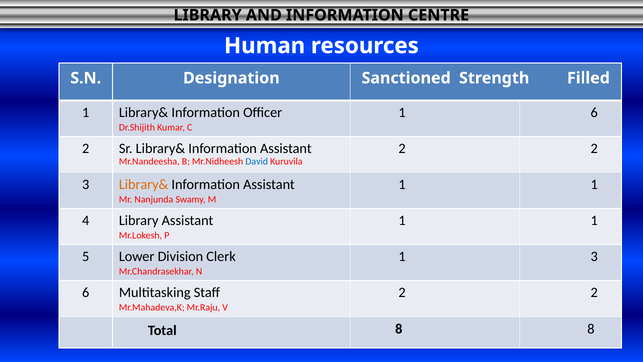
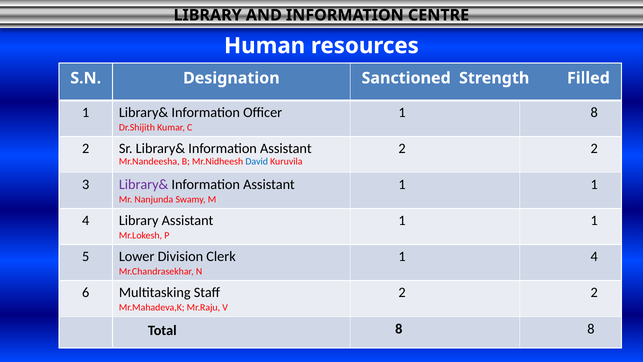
1 6: 6 -> 8
Library& at (144, 184) colour: orange -> purple
3 at (594, 256): 3 -> 4
